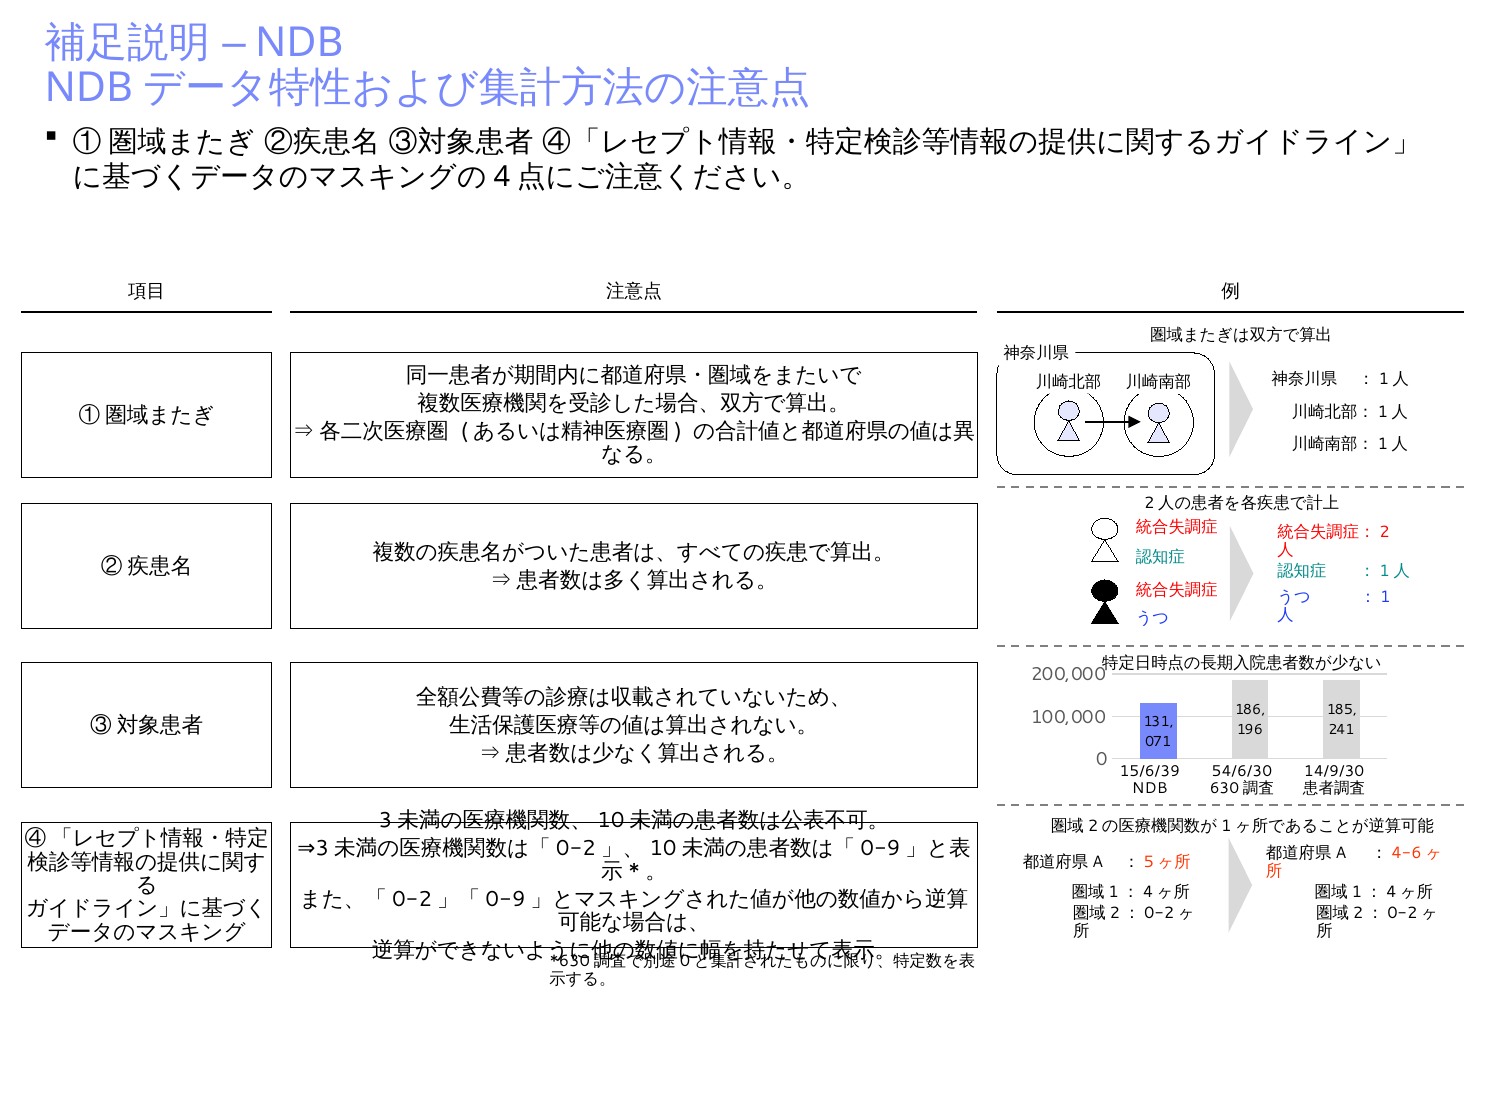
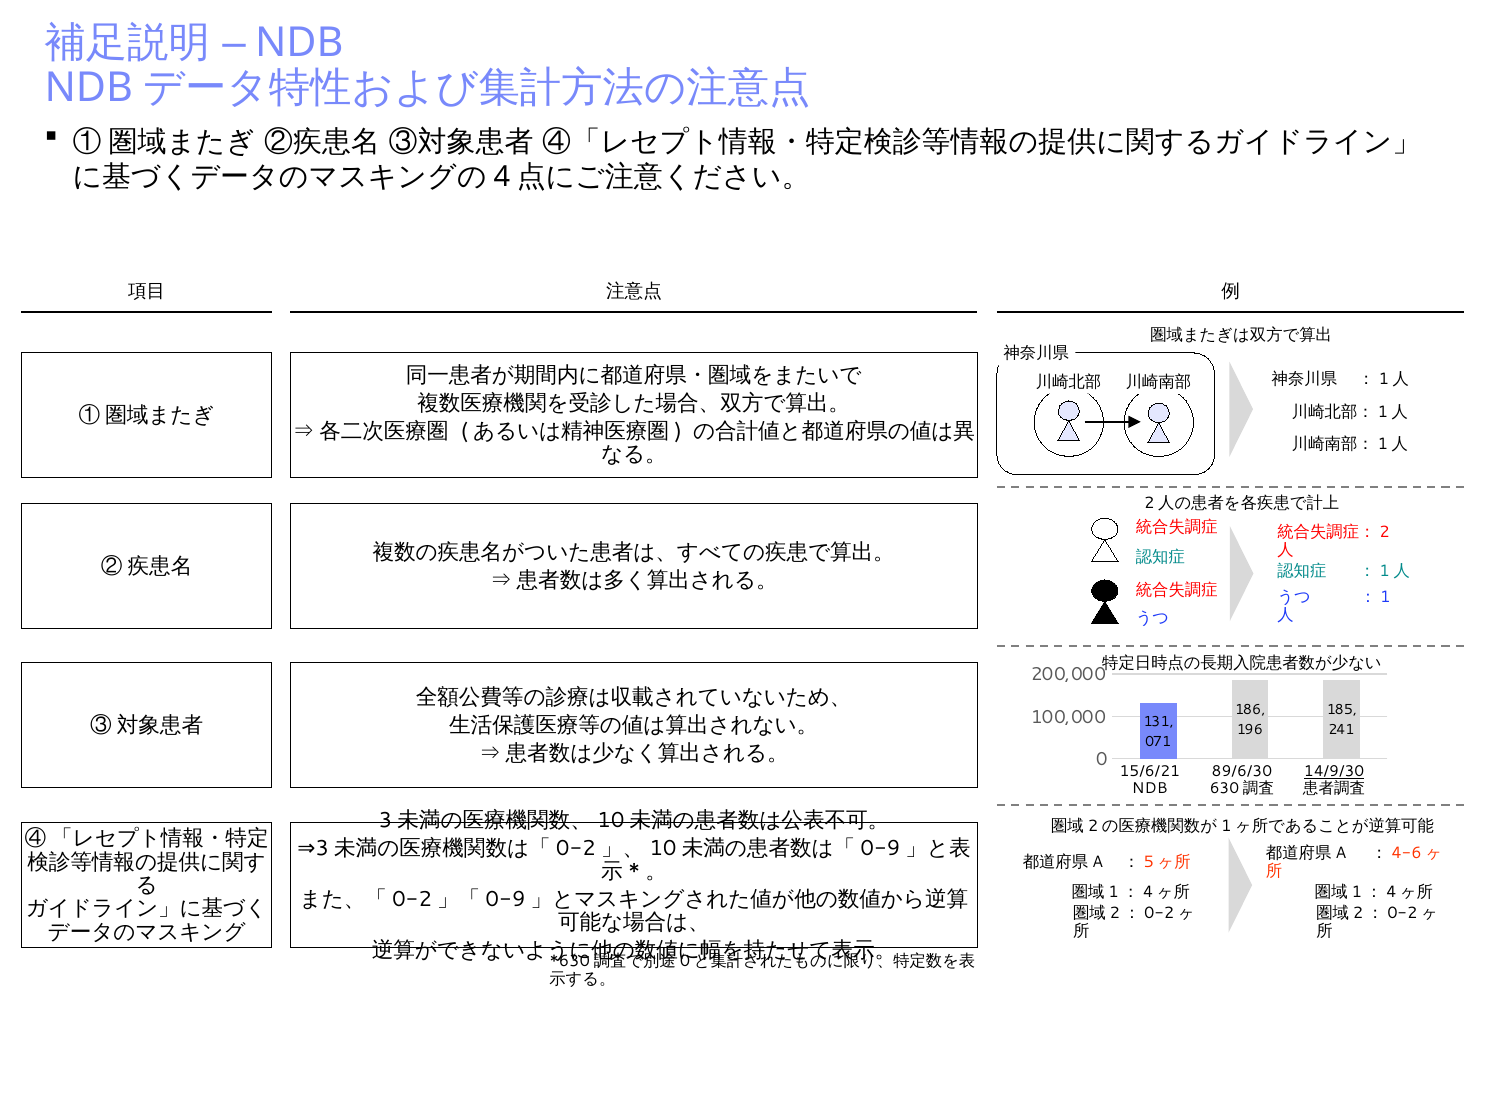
15/6/39: 15/6/39 -> 15/6/21
54/6/30: 54/6/30 -> 89/6/30
14/9/30 underline: none -> present
